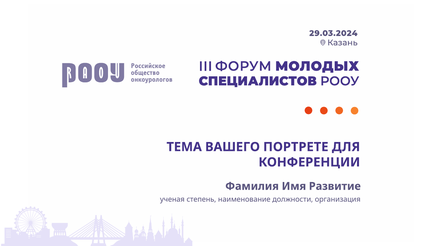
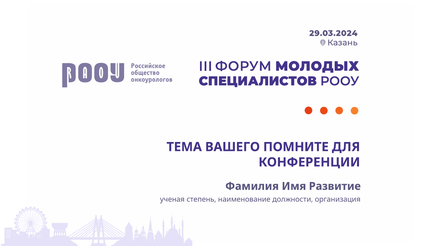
ПОРТРЕТЕ: ПОРТРЕТЕ -> ПОМНИТЕ
